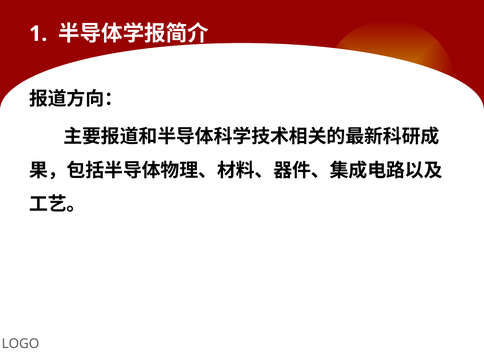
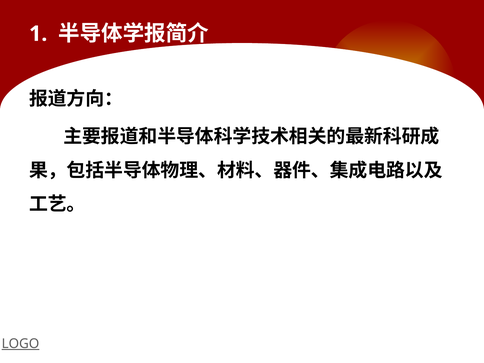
LOGO underline: none -> present
